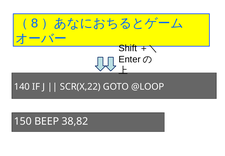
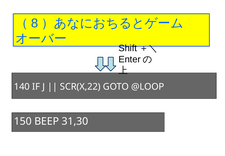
38,82: 38,82 -> 31,30
